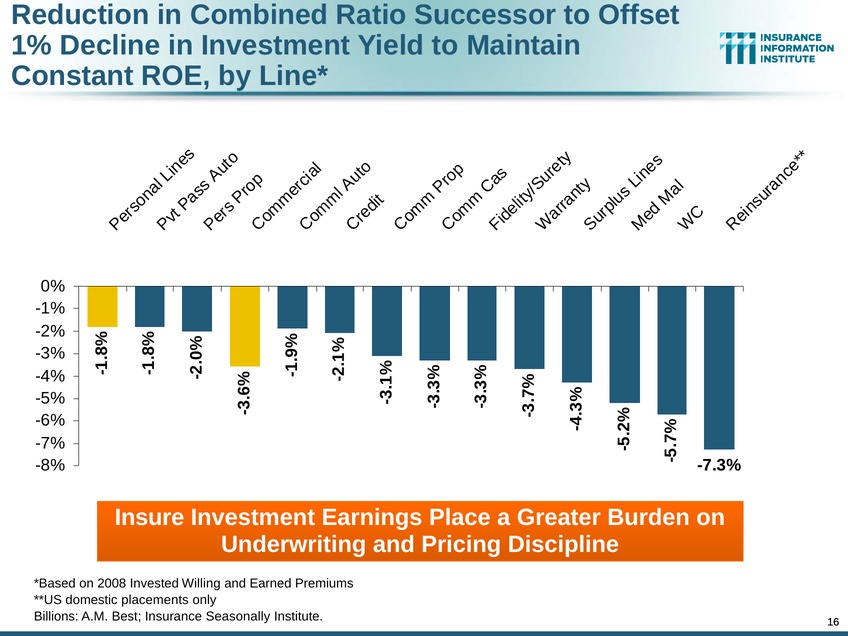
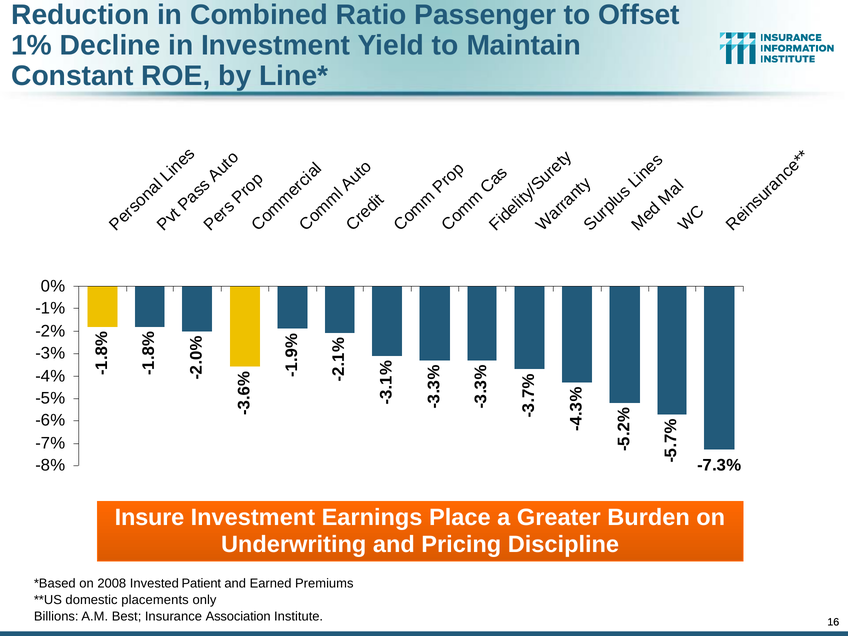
Successor: Successor -> Passenger
Willing: Willing -> Patient
Seasonally: Seasonally -> Association
